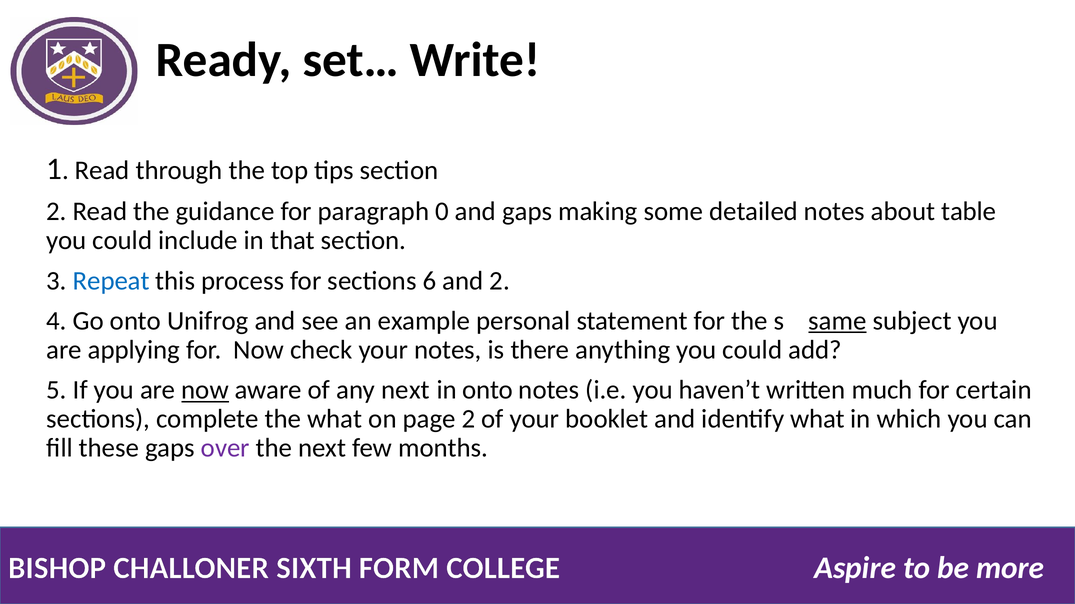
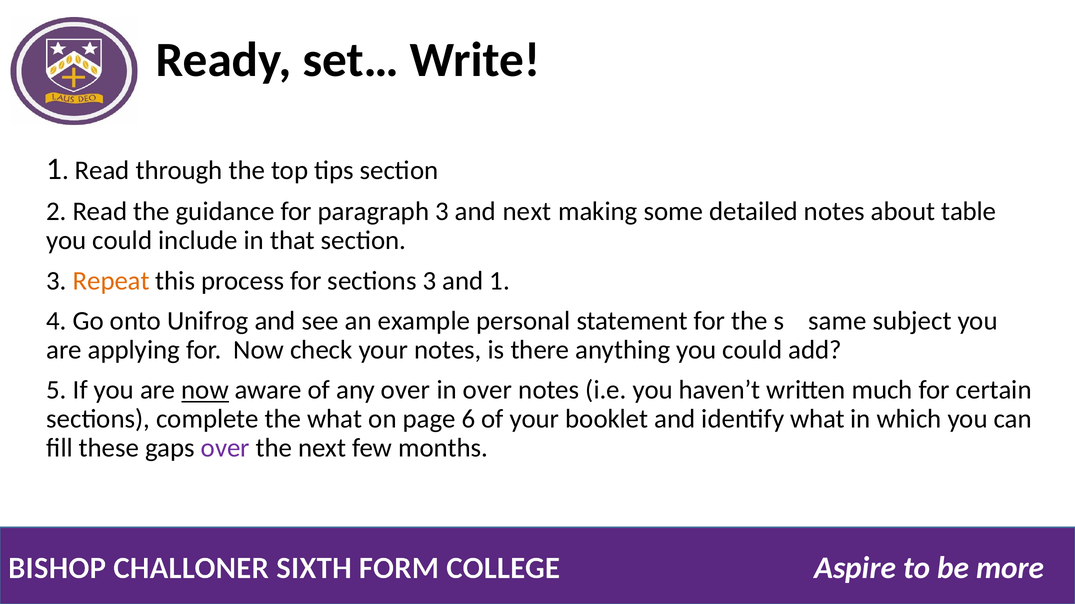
paragraph 0: 0 -> 3
and gaps: gaps -> next
Repeat colour: blue -> orange
sections 6: 6 -> 3
and 2: 2 -> 1
same underline: present -> none
any next: next -> over
in onto: onto -> over
page 2: 2 -> 6
